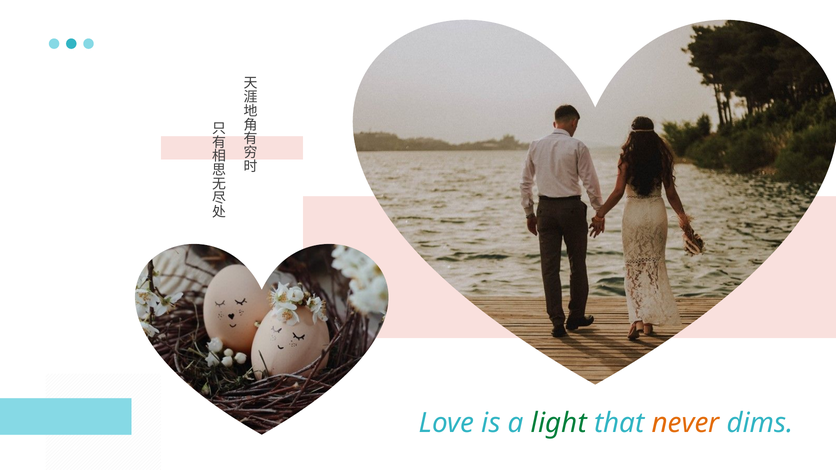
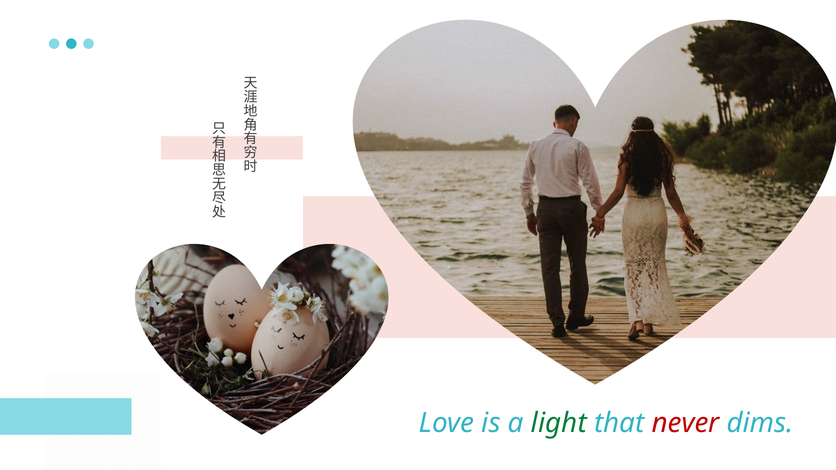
never colour: orange -> red
